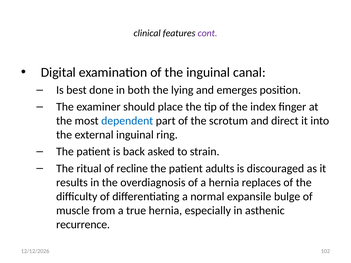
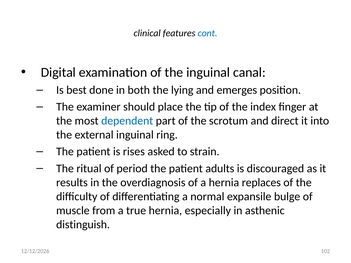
cont colour: purple -> blue
back: back -> rises
recline: recline -> period
recurrence: recurrence -> distinguish
